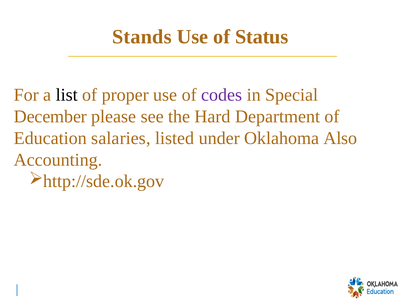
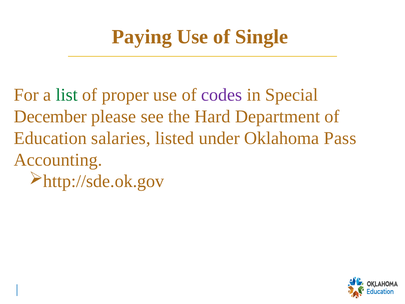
Stands: Stands -> Paying
Status: Status -> Single
list colour: black -> green
Also: Also -> Pass
